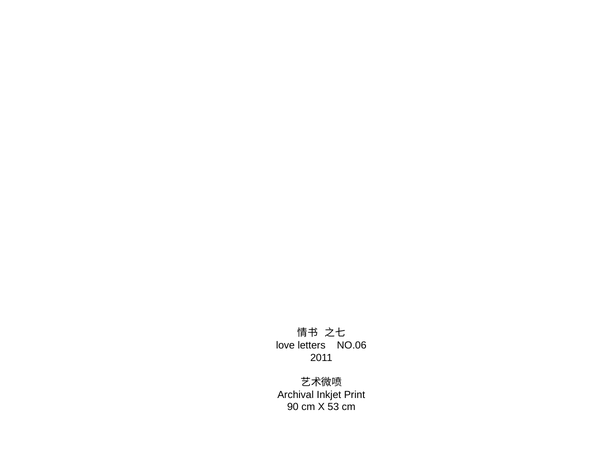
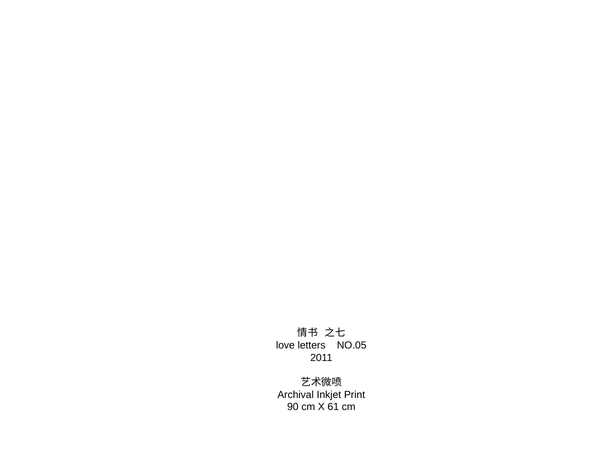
NO.06: NO.06 -> NO.05
53: 53 -> 61
